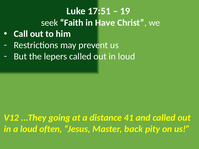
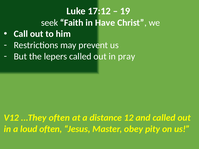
17:51: 17:51 -> 17:12
in loud: loud -> pray
...They going: going -> often
41: 41 -> 12
back: back -> obey
